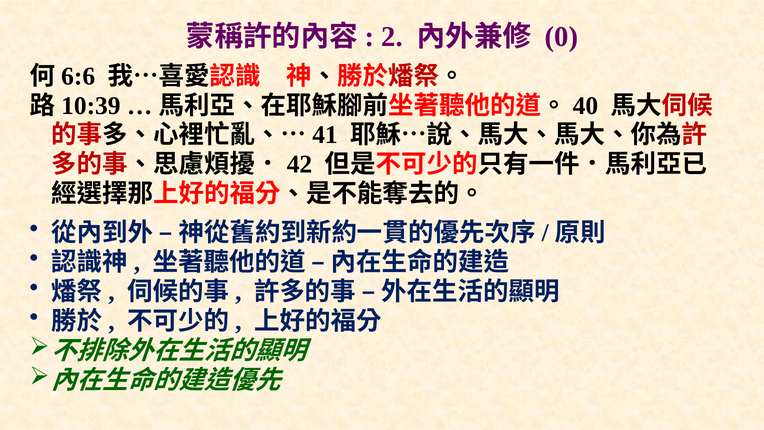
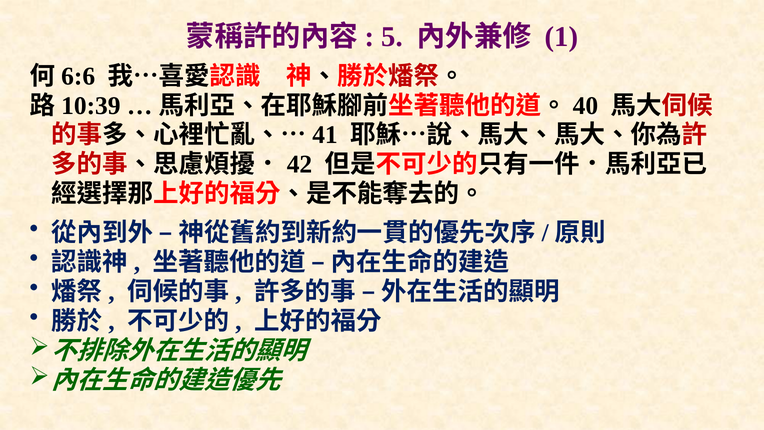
2: 2 -> 5
0: 0 -> 1
